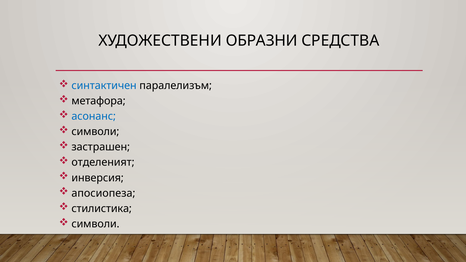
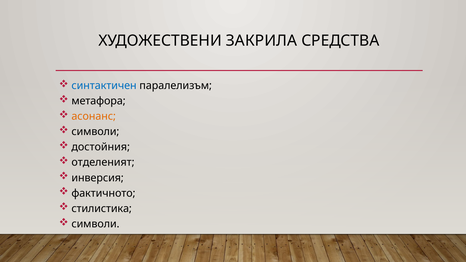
ОБРАЗНИ: ОБРАЗНИ -> ЗАКРИЛА
асонанс colour: blue -> orange
застрашен: застрашен -> достойния
апосиопеза: апосиопеза -> фактичното
